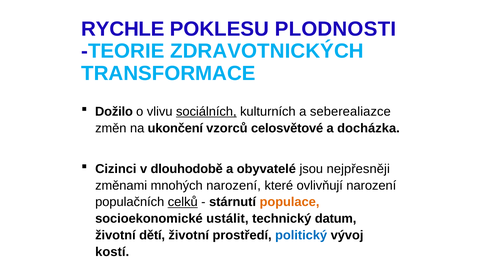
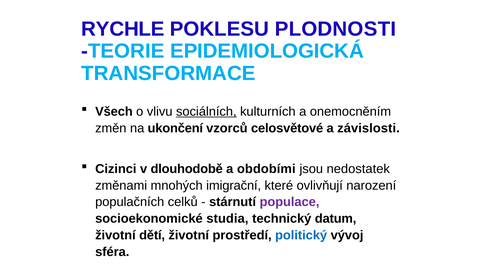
ZDRAVOTNICKÝCH: ZDRAVOTNICKÝCH -> EPIDEMIOLOGICKÁ
Dožilo: Dožilo -> Všech
seberealiazce: seberealiazce -> onemocněním
docházka: docházka -> závislosti
obyvatelé: obyvatelé -> obdobími
nejpřesněji: nejpřesněji -> nedostatek
mnohých narození: narození -> imigrační
celků underline: present -> none
populace colour: orange -> purple
ustálit: ustálit -> studia
kostí: kostí -> sféra
